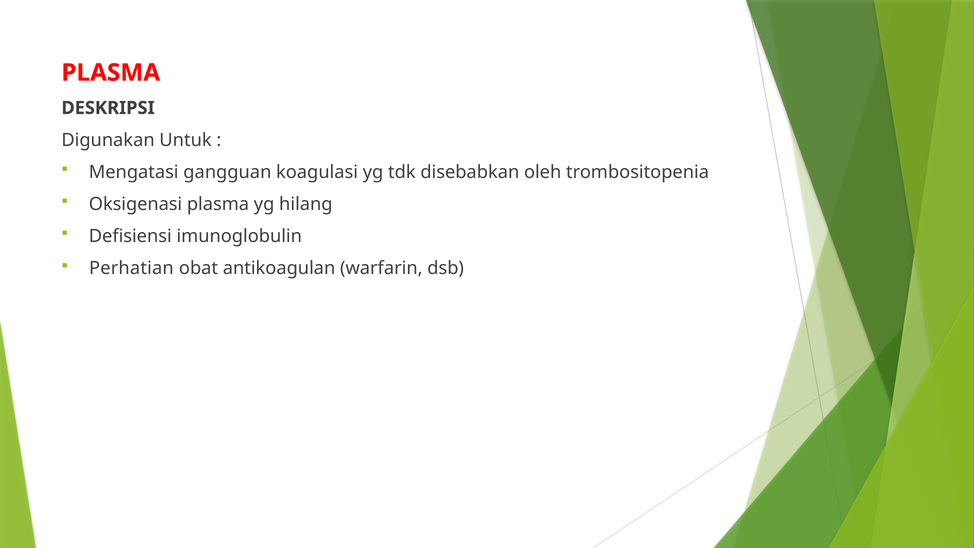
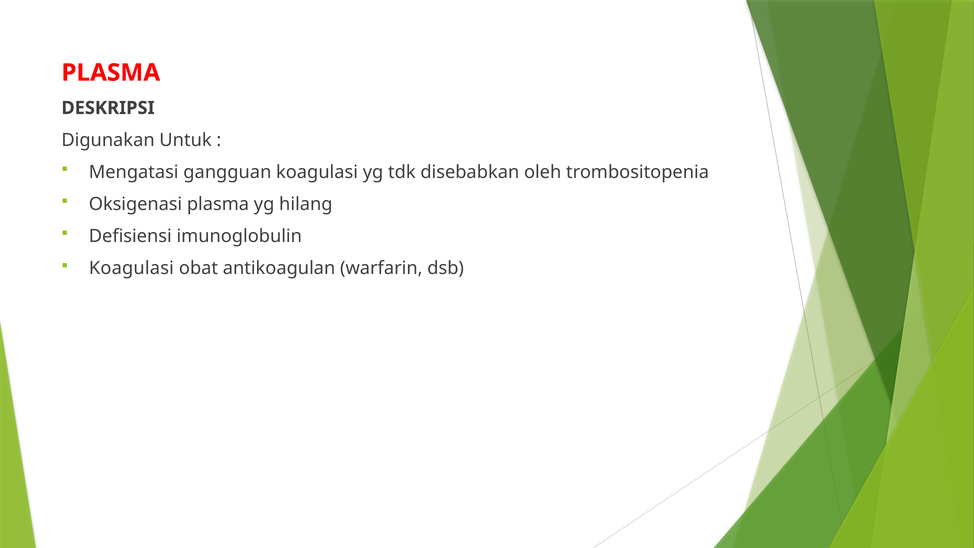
Perhatian at (131, 268): Perhatian -> Koagulasi
